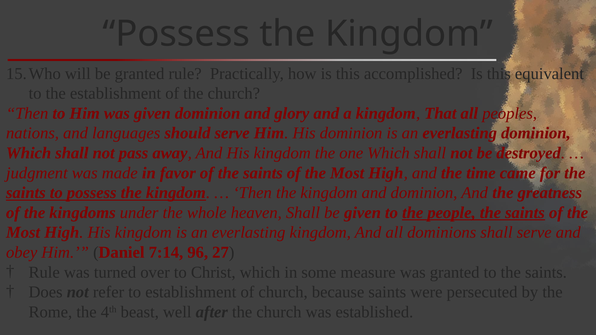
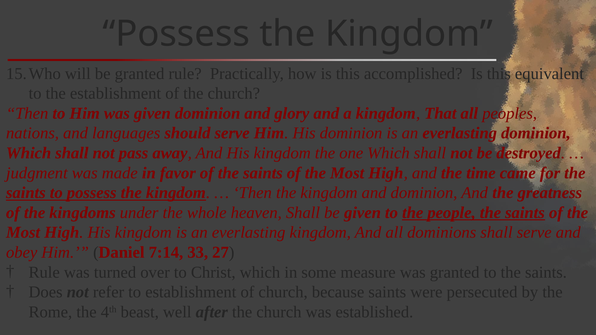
96: 96 -> 33
